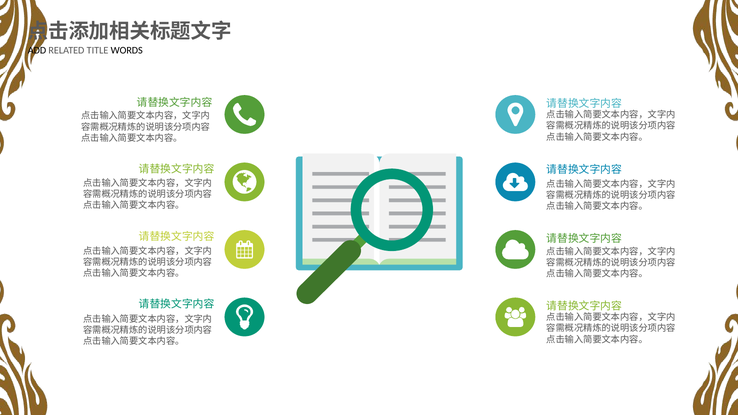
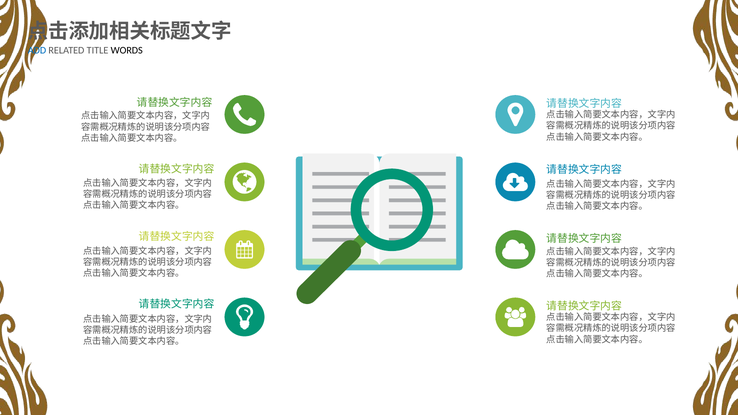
ADD colour: black -> blue
